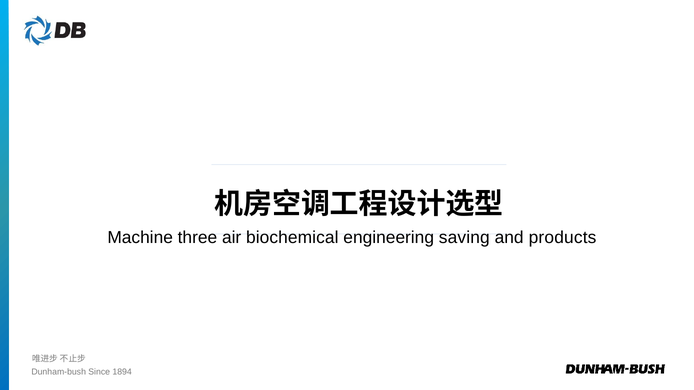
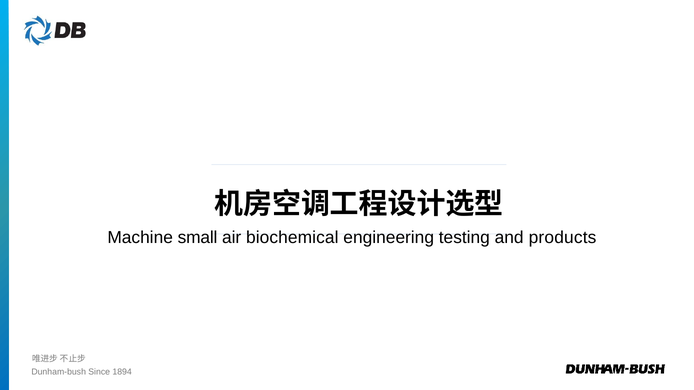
three: three -> small
saving: saving -> testing
